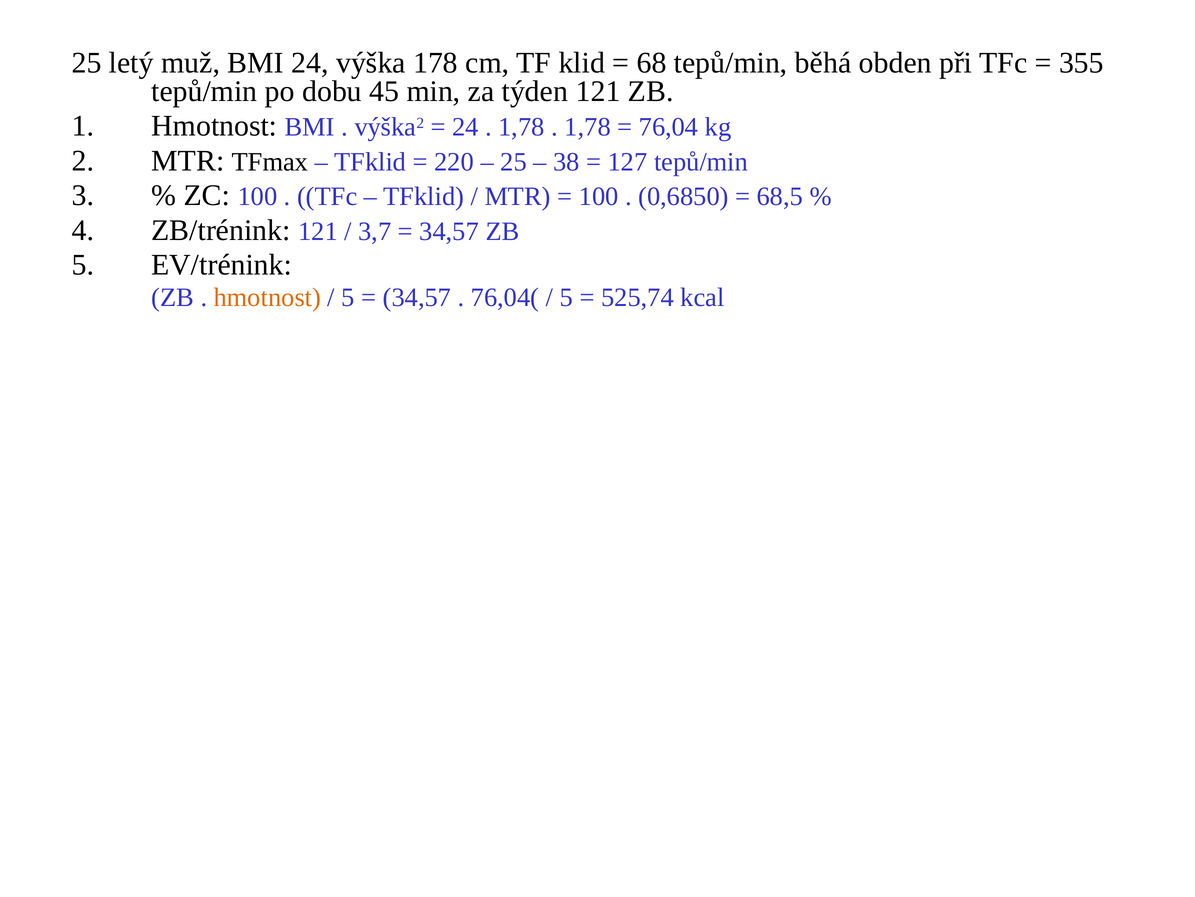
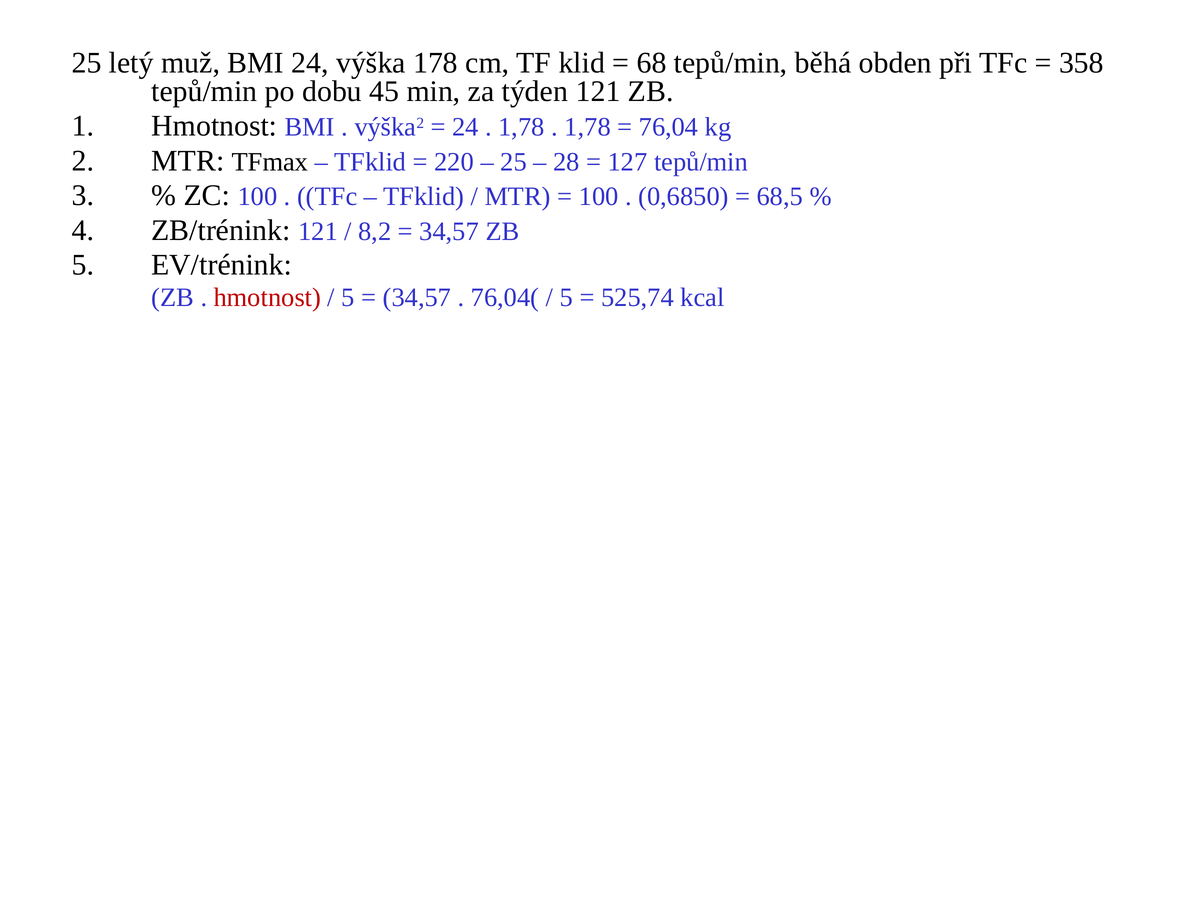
355: 355 -> 358
38: 38 -> 28
3,7: 3,7 -> 8,2
hmotnost at (267, 297) colour: orange -> red
